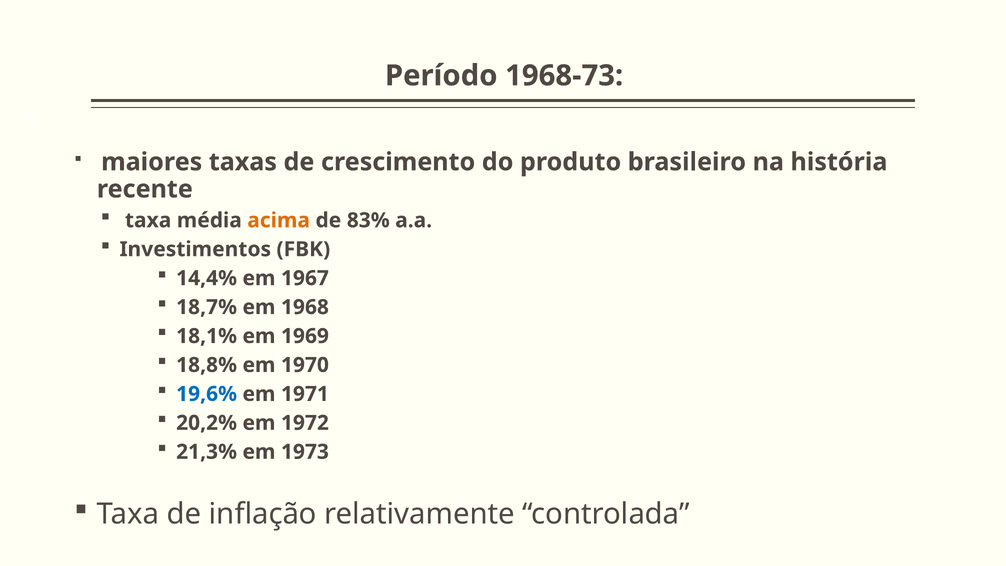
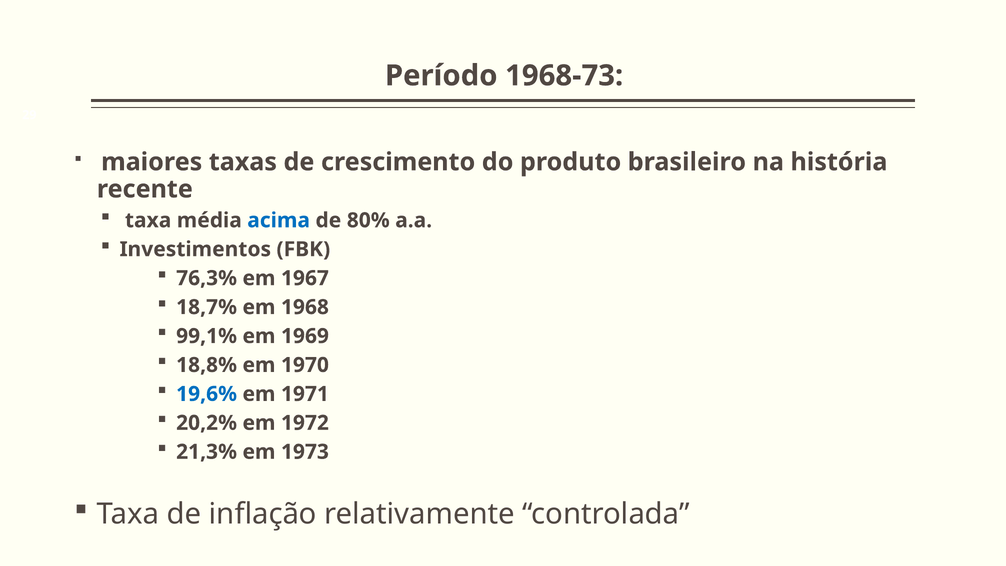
acima colour: orange -> blue
83%: 83% -> 80%
14,4%: 14,4% -> 76,3%
18,1%: 18,1% -> 99,1%
